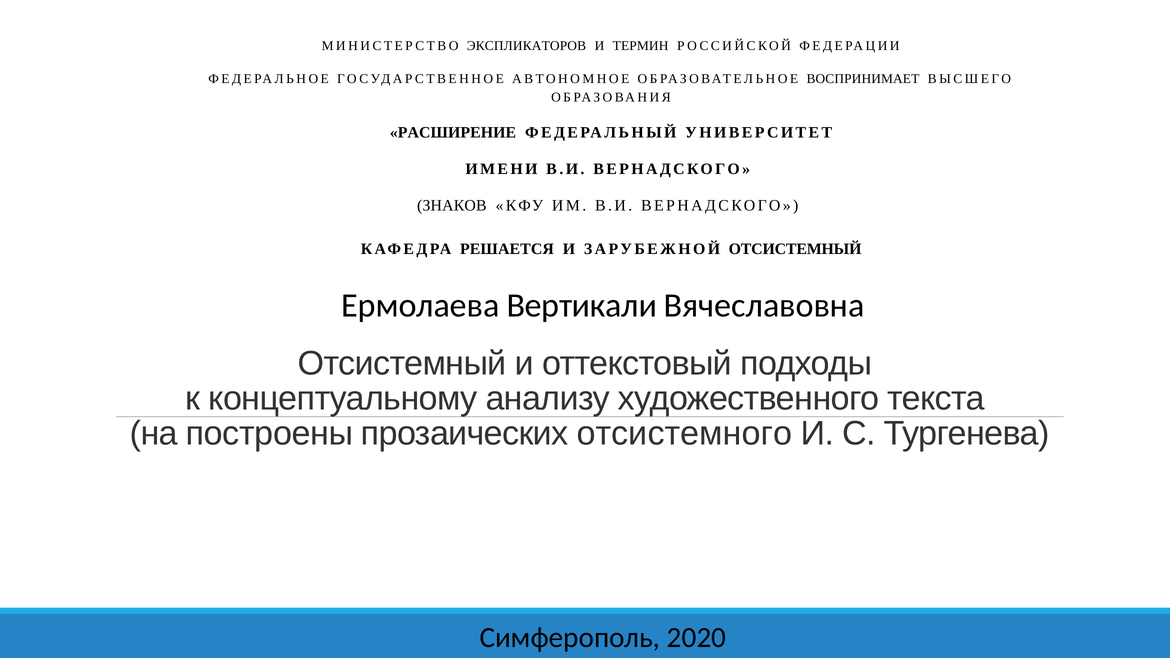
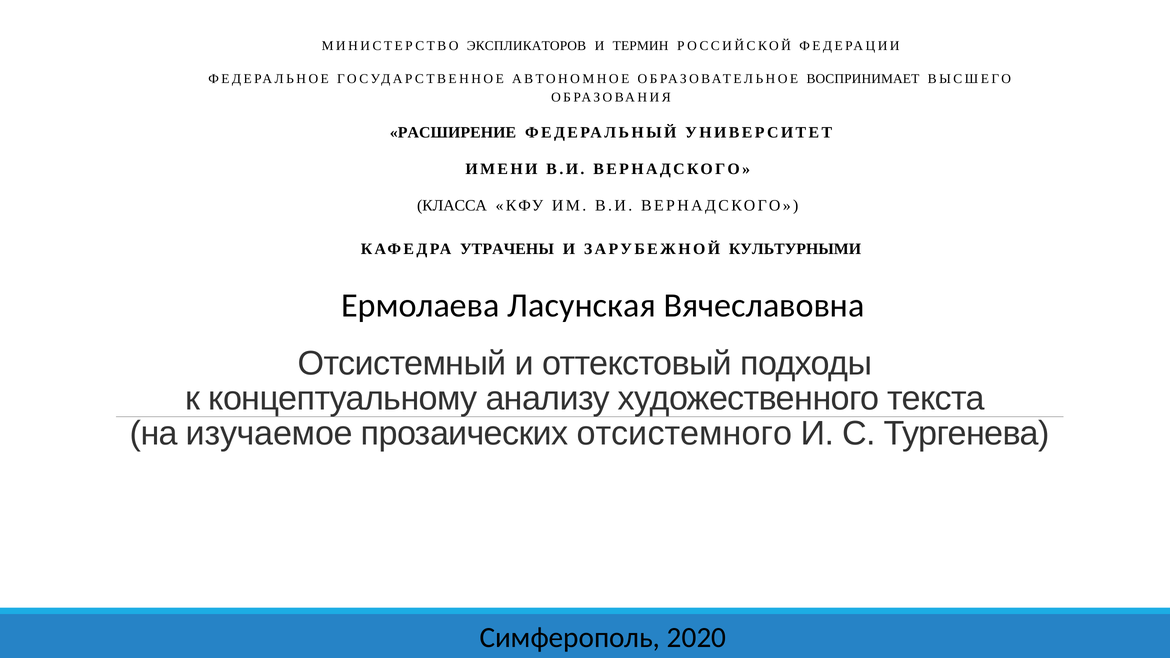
ЗНАКОВ: ЗНАКОВ -> КЛАССА
РЕШАЕТСЯ: РЕШАЕТСЯ -> УТРАЧЕНЫ
ЗАРУБЕЖНОЙ ОТСИСТЕМНЫЙ: ОТСИСТЕМНЫЙ -> КУЛЬТУРНЫМИ
Вертикали: Вертикали -> Ласунская
построены: построены -> изучаемое
